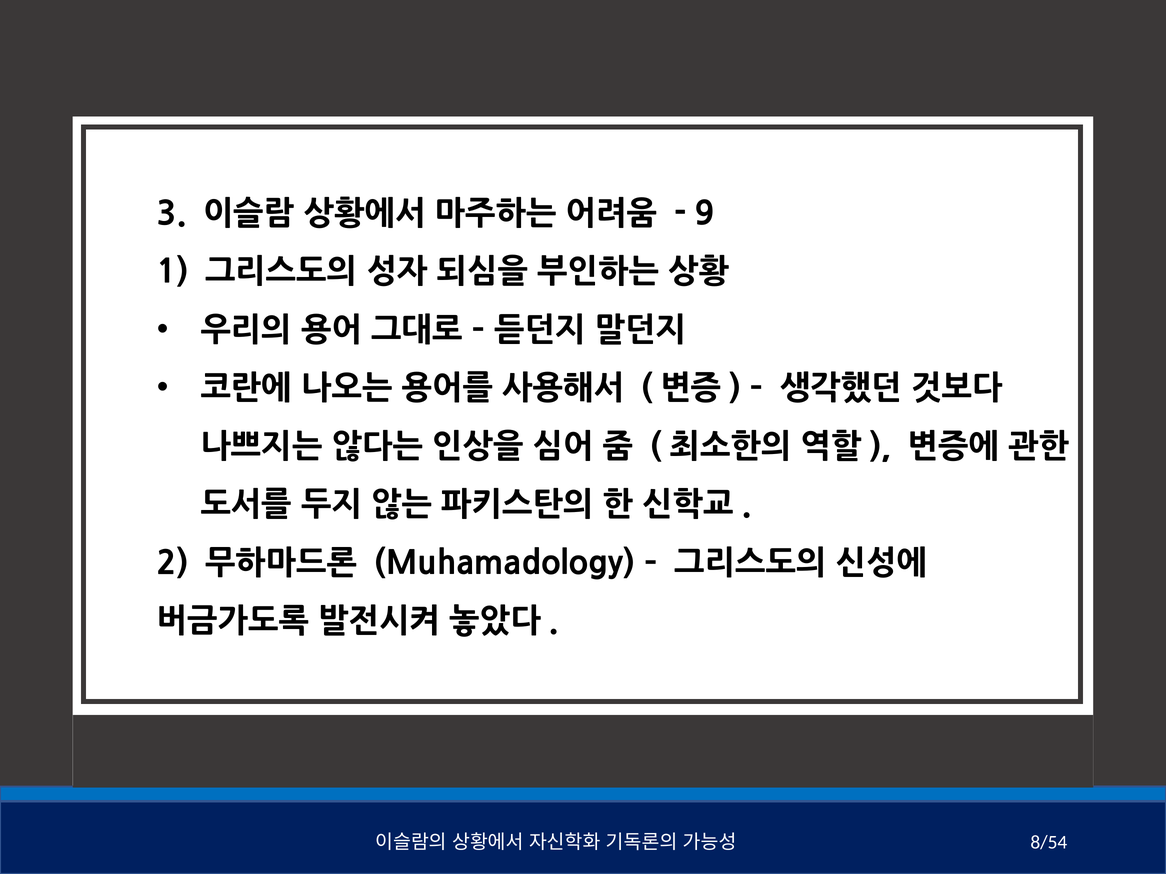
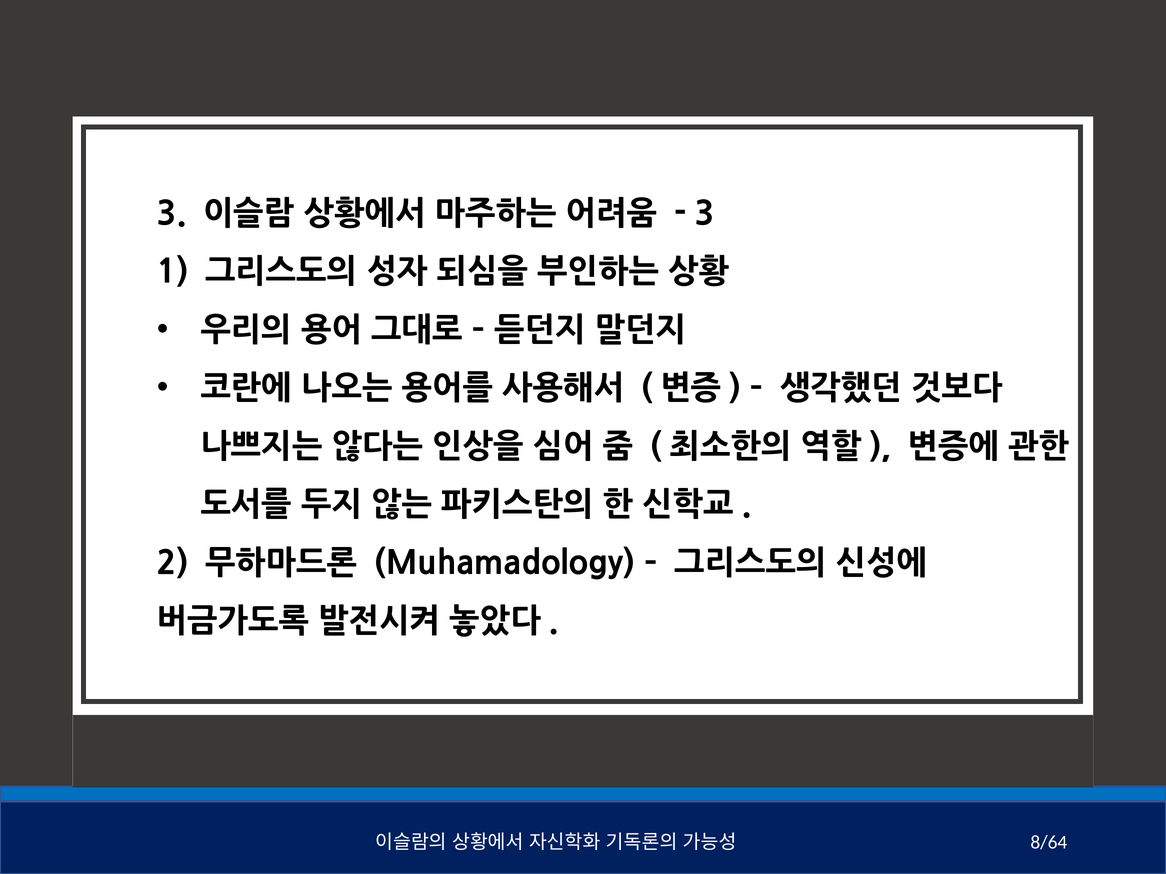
9 at (705, 214): 9 -> 3
8/54: 8/54 -> 8/64
